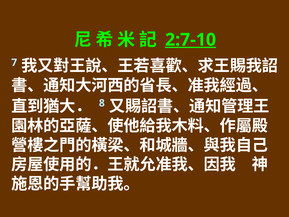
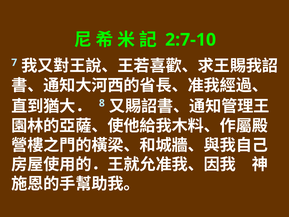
2:7-10 underline: present -> none
